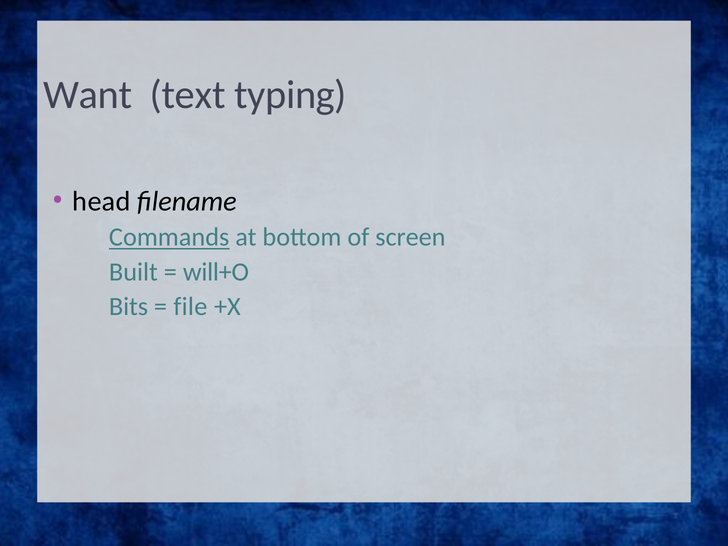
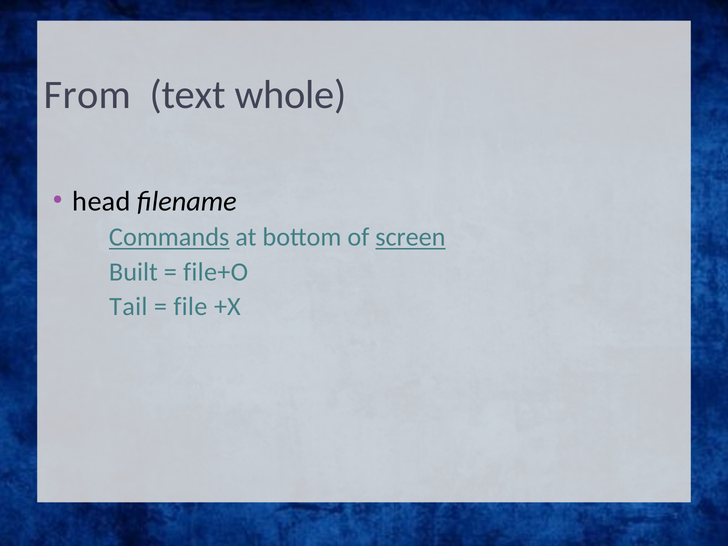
Want: Want -> From
typing: typing -> whole
screen underline: none -> present
will+O: will+O -> file+O
Bits: Bits -> Tail
